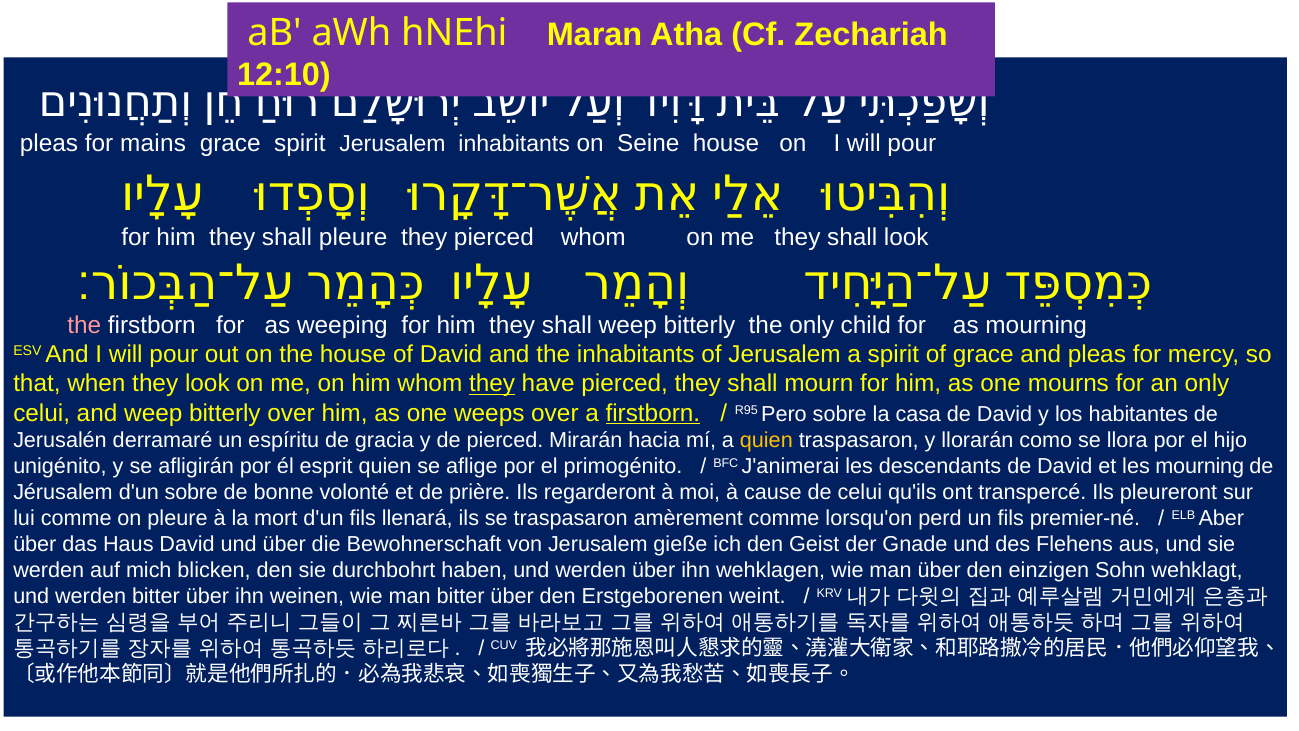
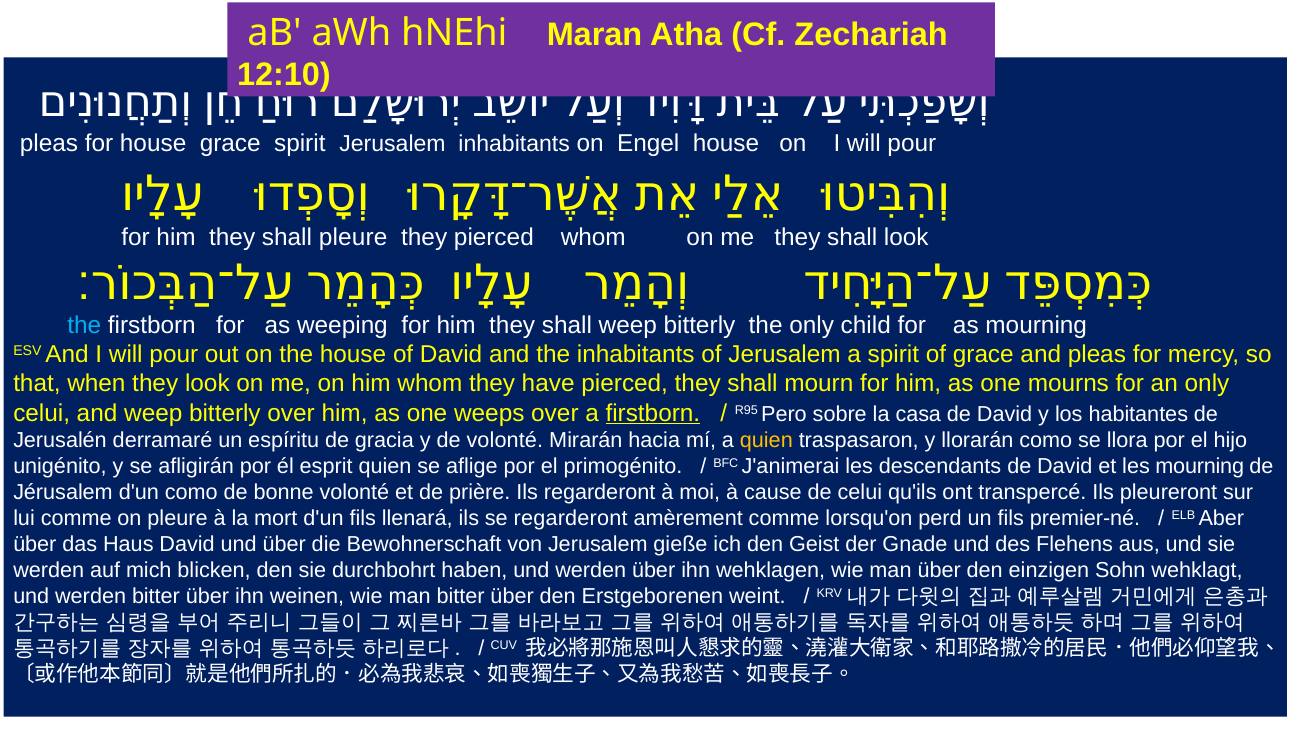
for mains: mains -> house
Seine: Seine -> Engel
the at (84, 325) colour: pink -> light blue
they at (492, 384) underline: present -> none
de pierced: pierced -> volonté
d'un sobre: sobre -> como
se traspasaron: traspasaron -> regarderont
